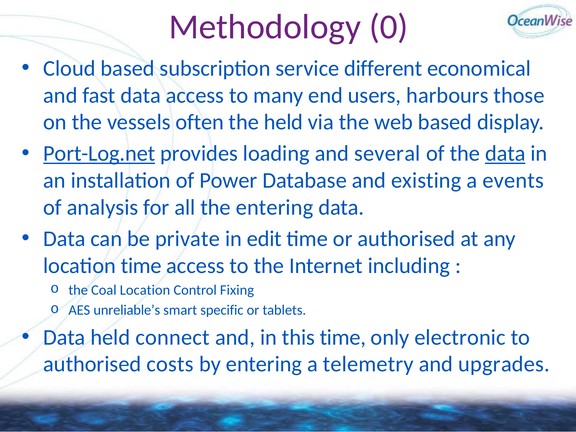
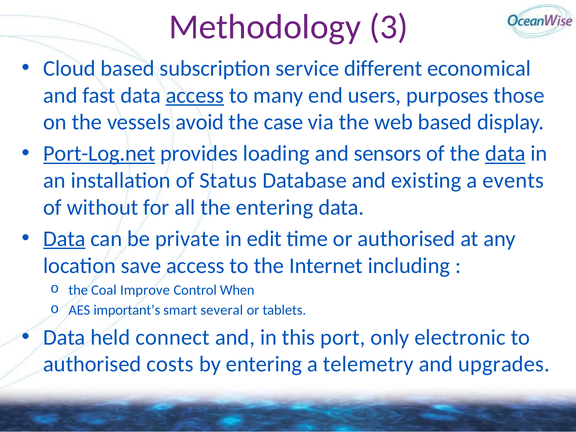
0: 0 -> 3
access at (195, 95) underline: none -> present
harbours: harbours -> purposes
often: often -> avoid
the held: held -> case
several: several -> sensors
Power: Power -> Status
analysis: analysis -> without
Data at (64, 239) underline: none -> present
location time: time -> save
Coal Location: Location -> Improve
Fixing: Fixing -> When
unreliable’s: unreliable’s -> important’s
specific: specific -> several
this time: time -> port
